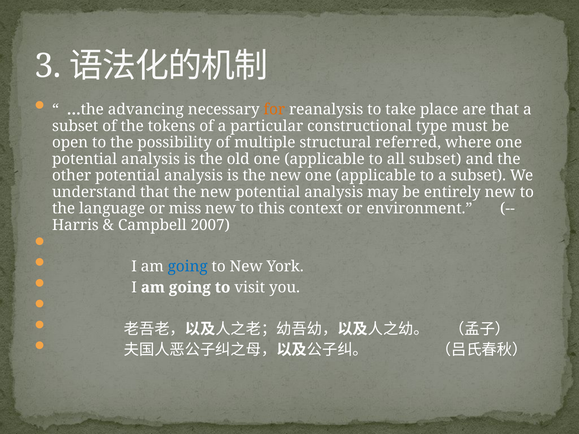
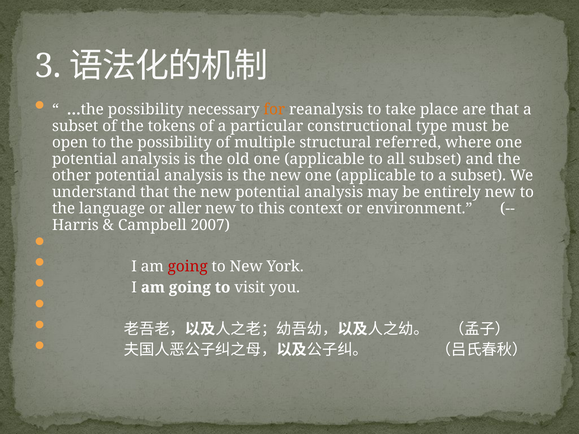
…the advancing: advancing -> possibility
miss: miss -> aller
going at (188, 267) colour: blue -> red
